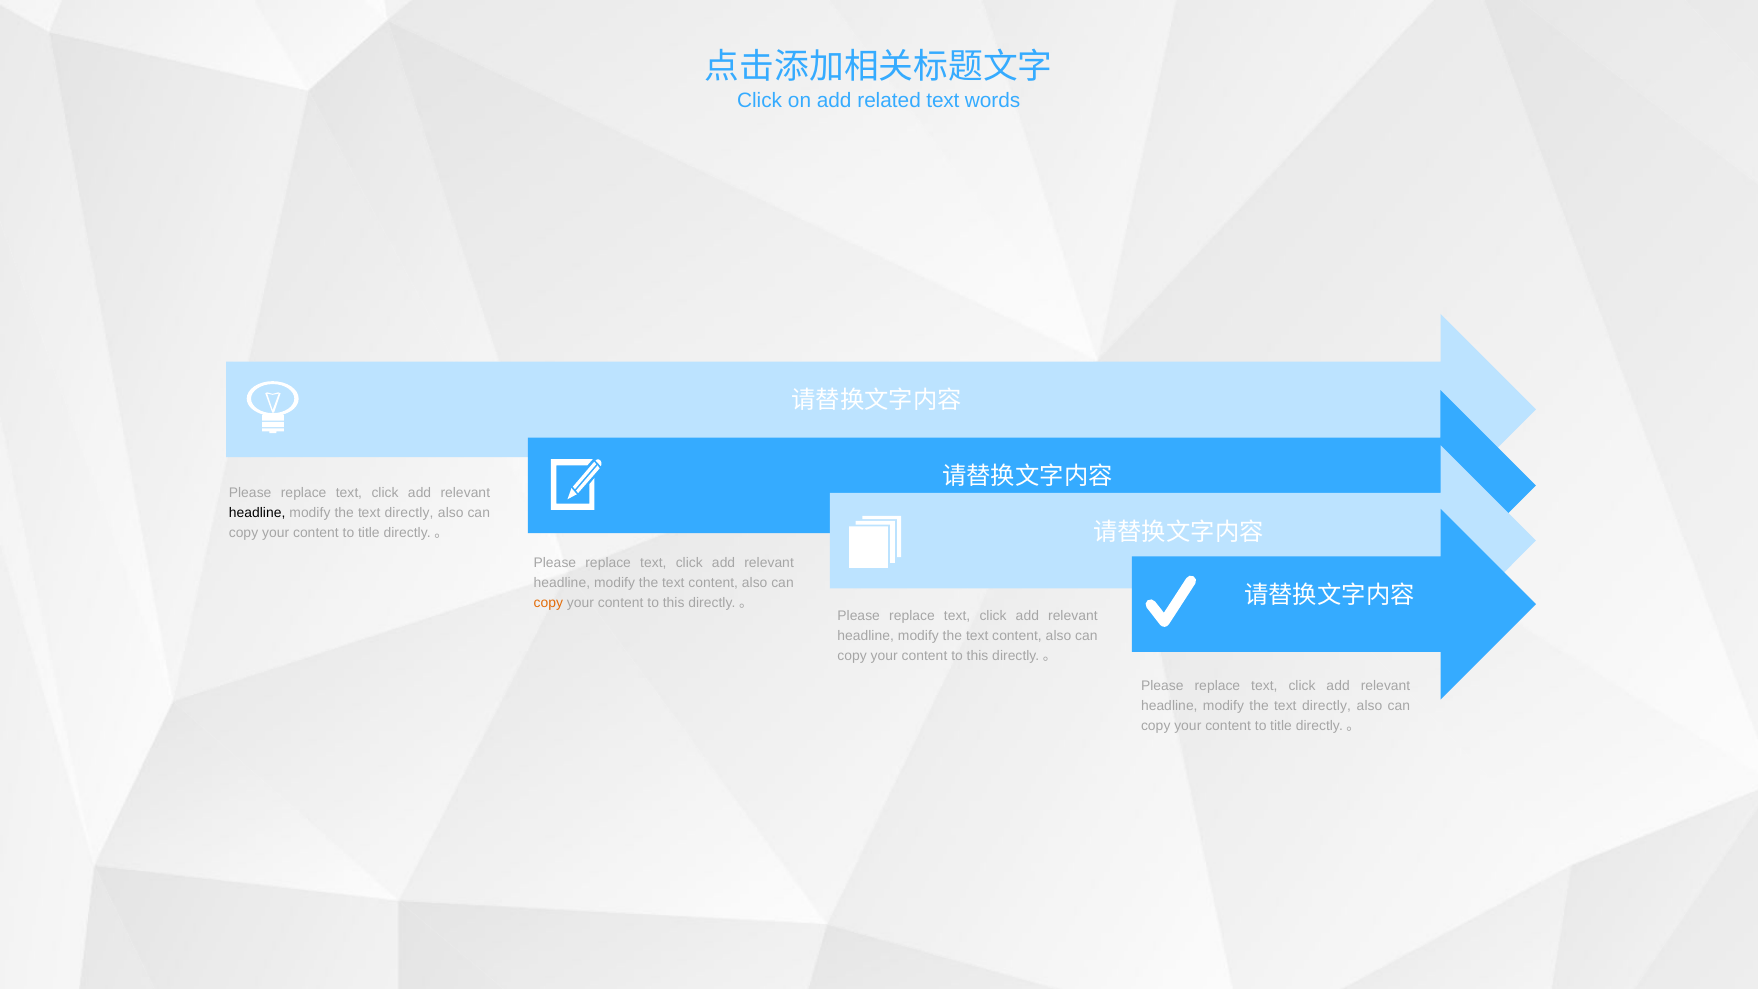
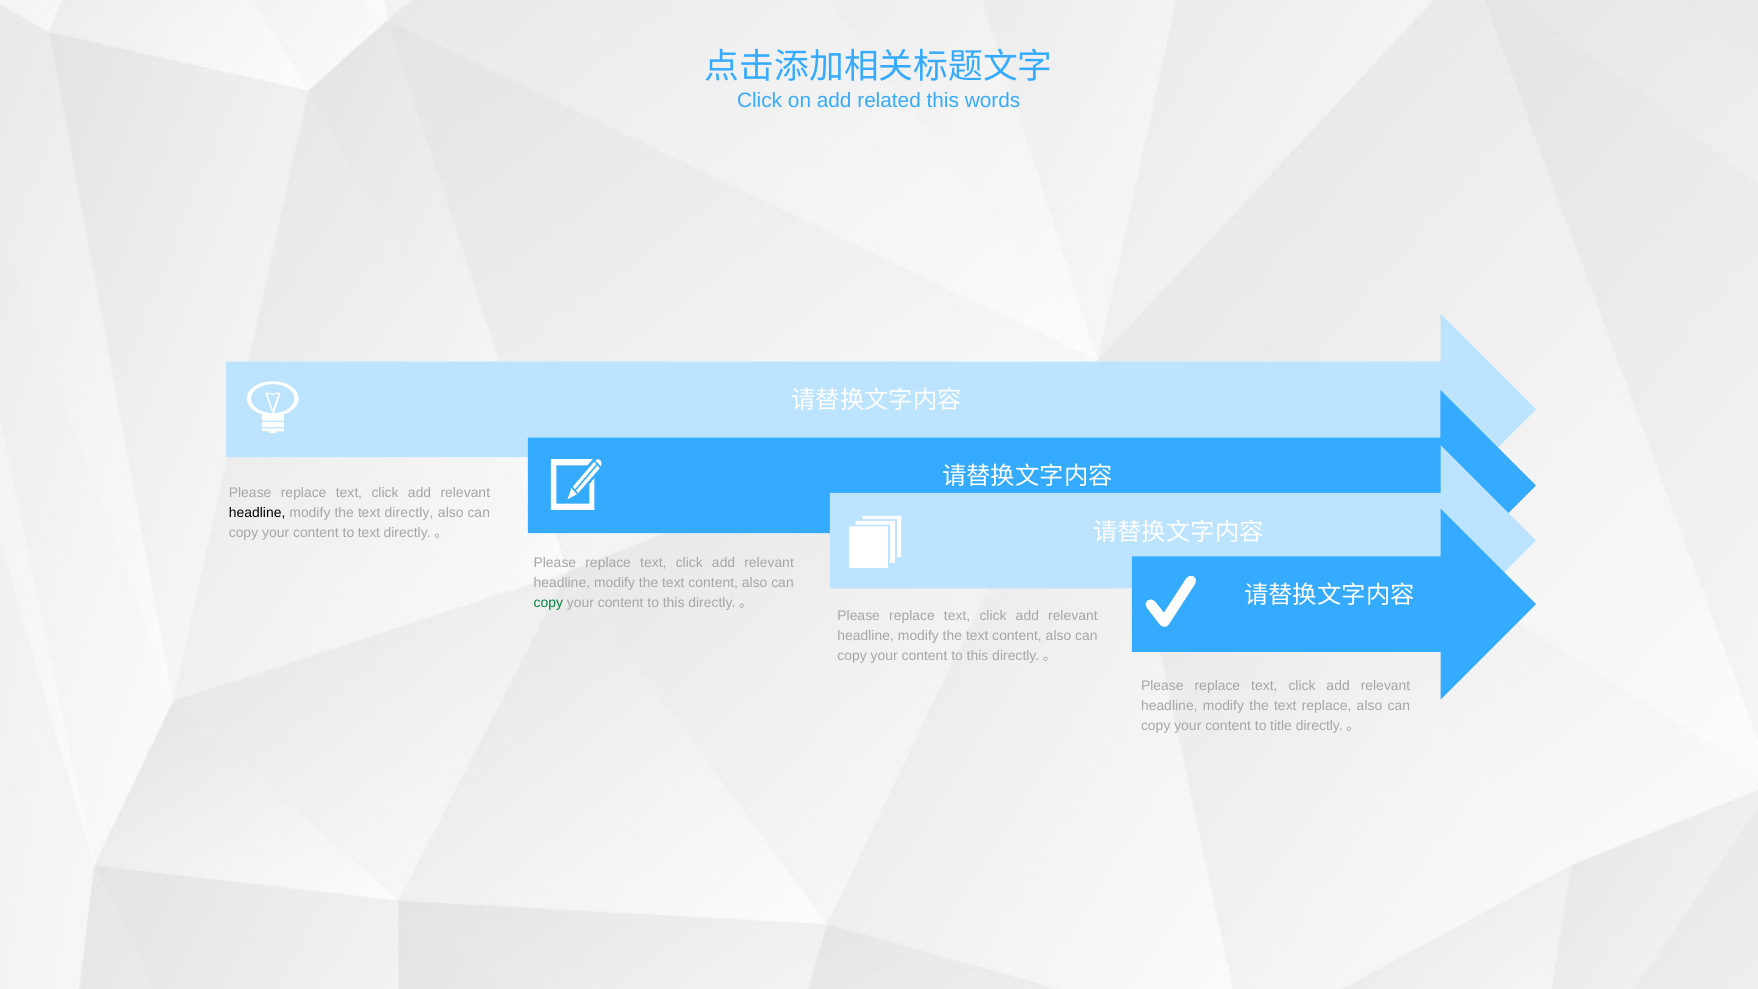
related text: text -> this
title at (369, 533): title -> text
copy at (548, 603) colour: orange -> green
directly at (1327, 706): directly -> replace
